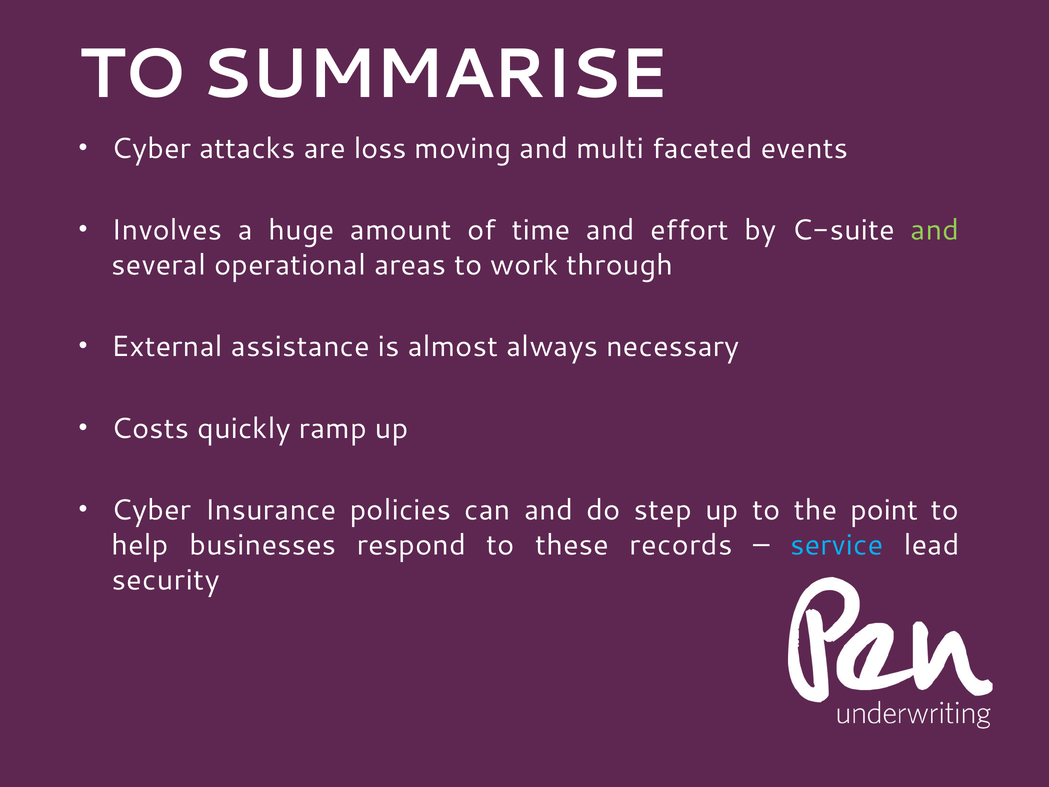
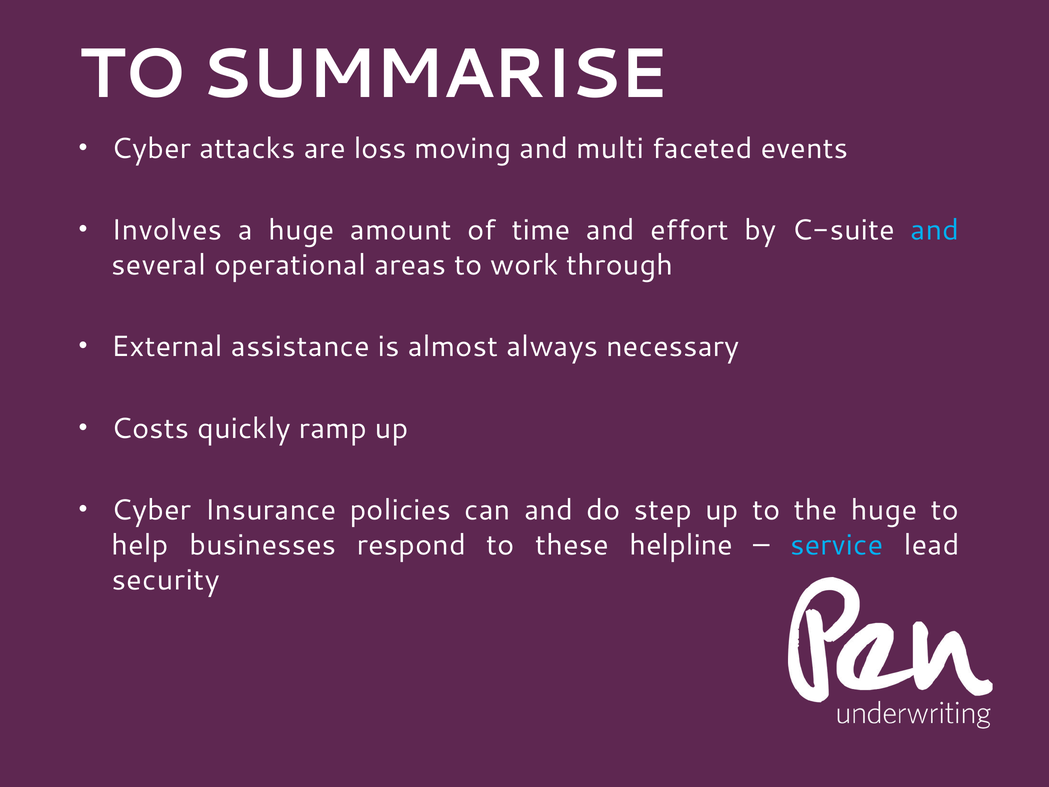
and at (935, 230) colour: light green -> light blue
the point: point -> huge
records: records -> helpline
